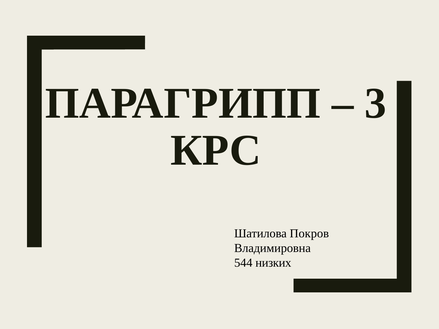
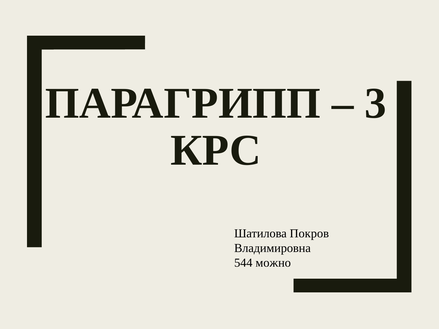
низких: низких -> можно
